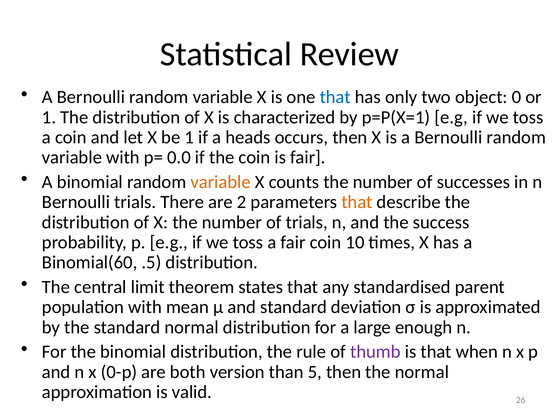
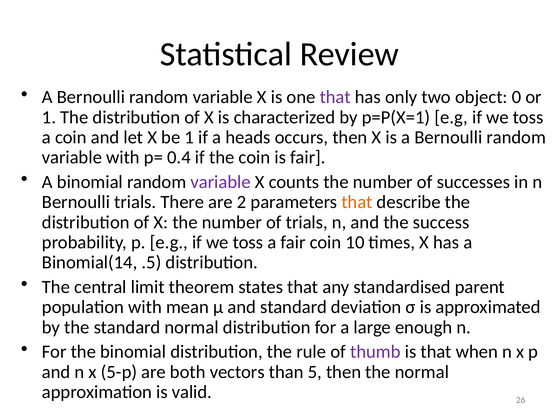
that at (335, 97) colour: blue -> purple
0.0: 0.0 -> 0.4
variable at (221, 182) colour: orange -> purple
Binomial(60: Binomial(60 -> Binomial(14
0-p: 0-p -> 5-p
version: version -> vectors
